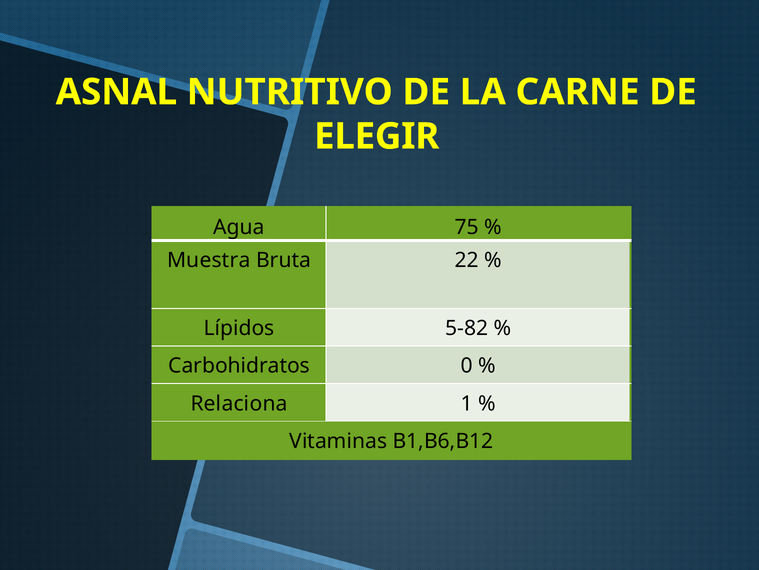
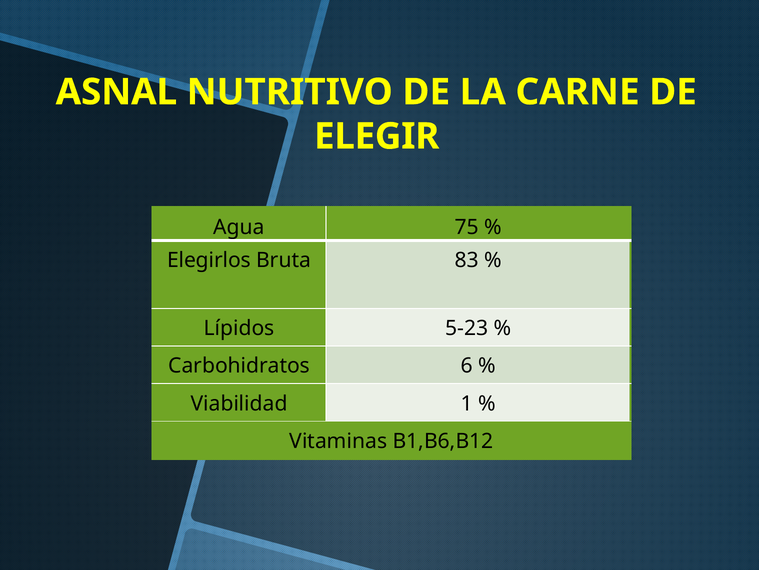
Muestra: Muestra -> Elegirlos
22: 22 -> 83
5-82: 5-82 -> 5-23
0: 0 -> 6
Relaciona: Relaciona -> Viabilidad
